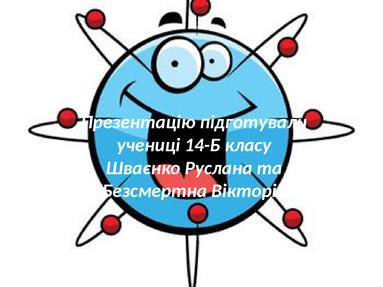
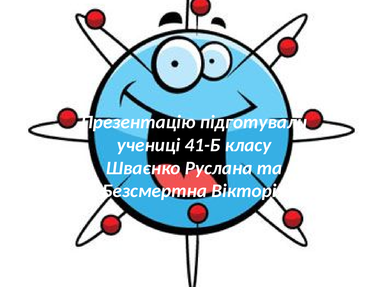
14-Б: 14-Б -> 41-Б
